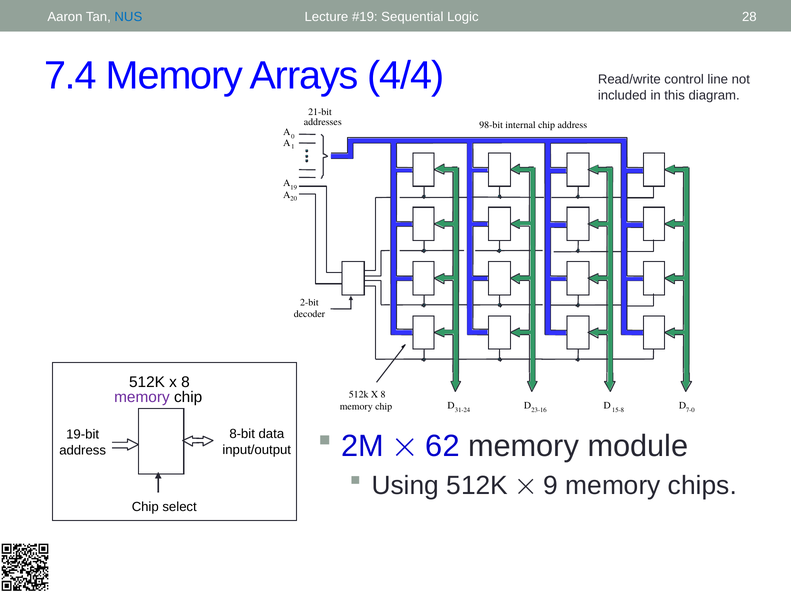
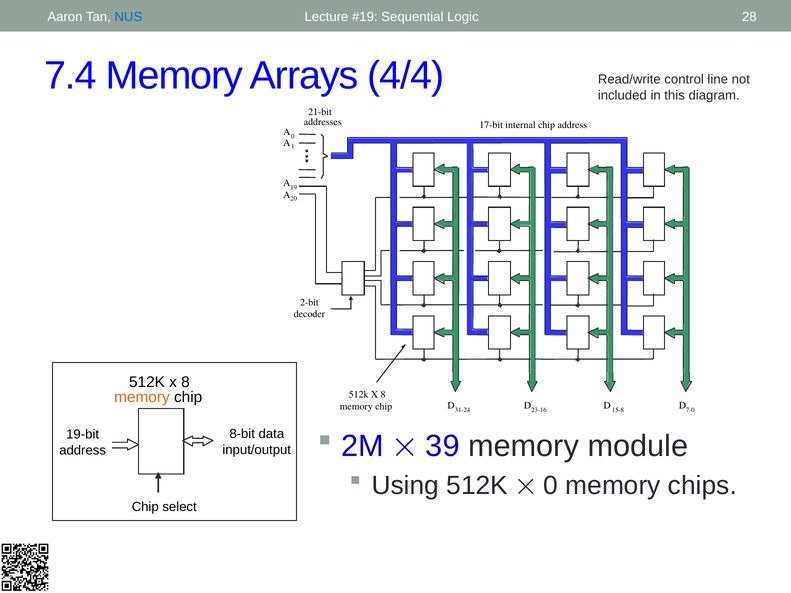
98-bit: 98-bit -> 17-bit
memory at (142, 397) colour: purple -> orange
62: 62 -> 39
9 at (551, 486): 9 -> 0
